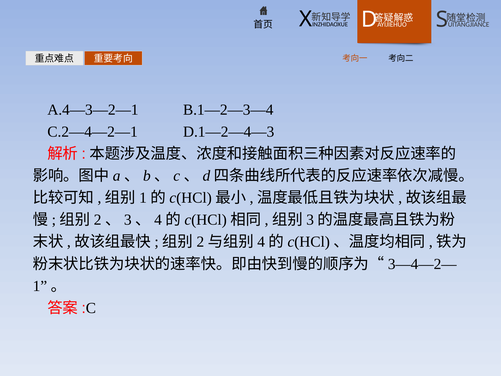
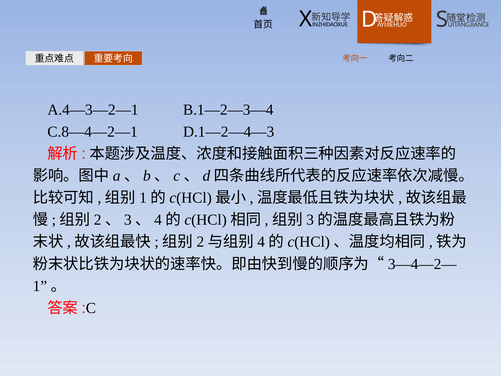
C.2—4—2—1: C.2—4—2—1 -> C.8—4—2—1
